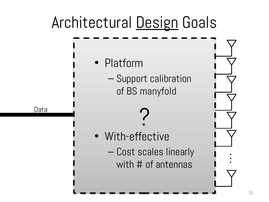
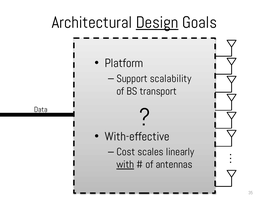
calibration: calibration -> scalability
manyfold: manyfold -> transport
with underline: none -> present
